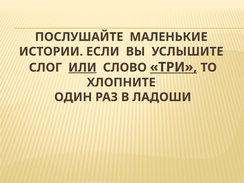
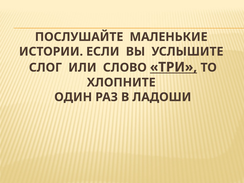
ИЛИ underline: present -> none
